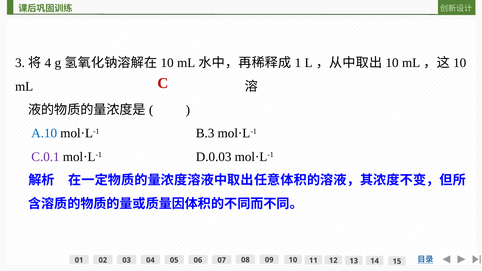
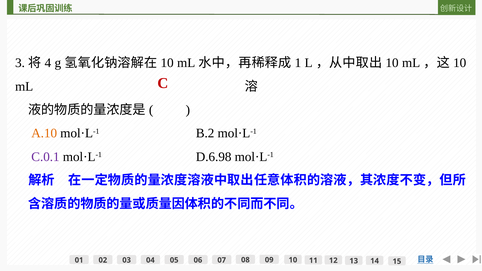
A.10 colour: blue -> orange
B.3: B.3 -> B.2
D.0.03: D.0.03 -> D.6.98
